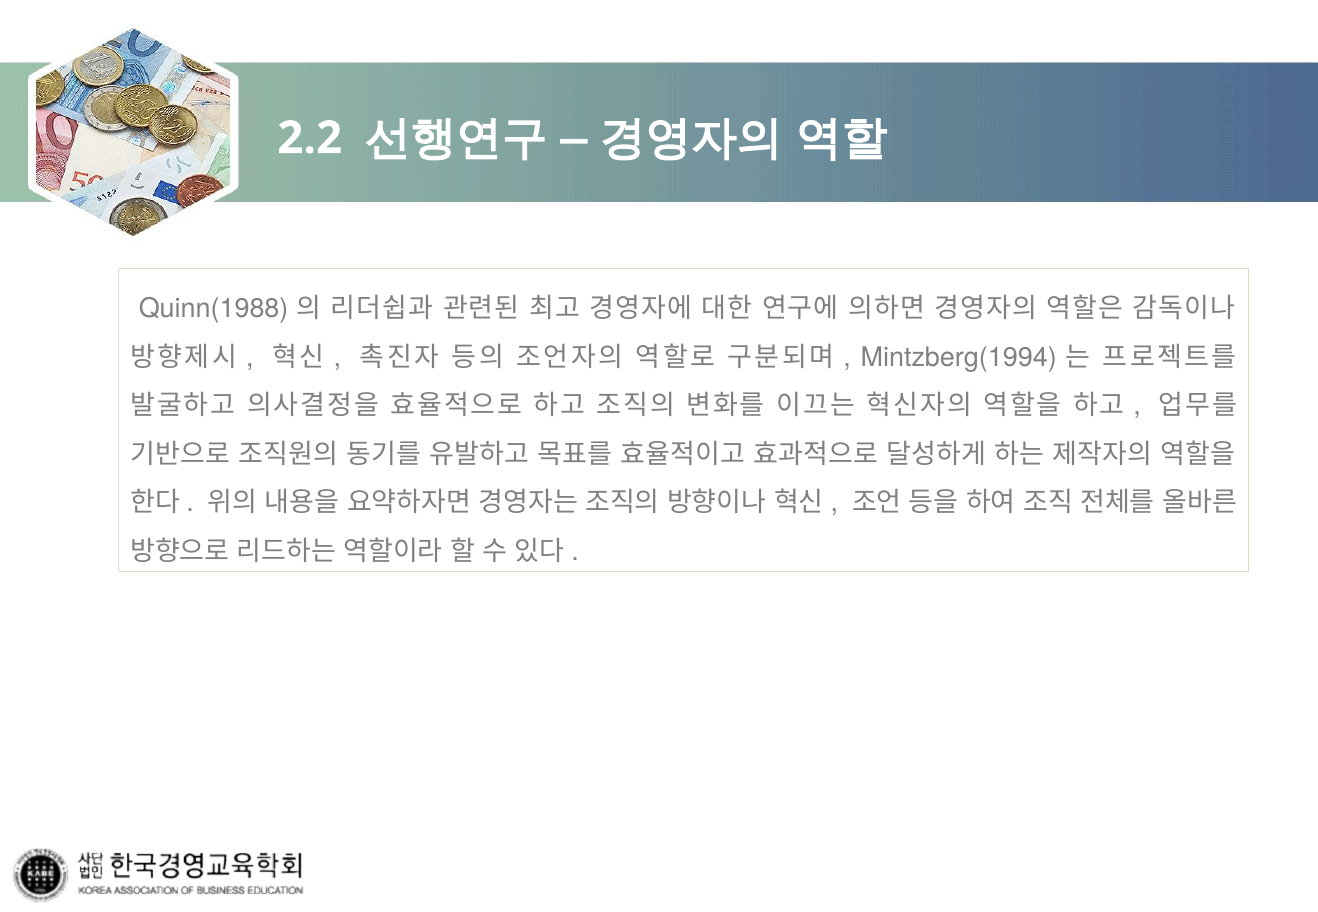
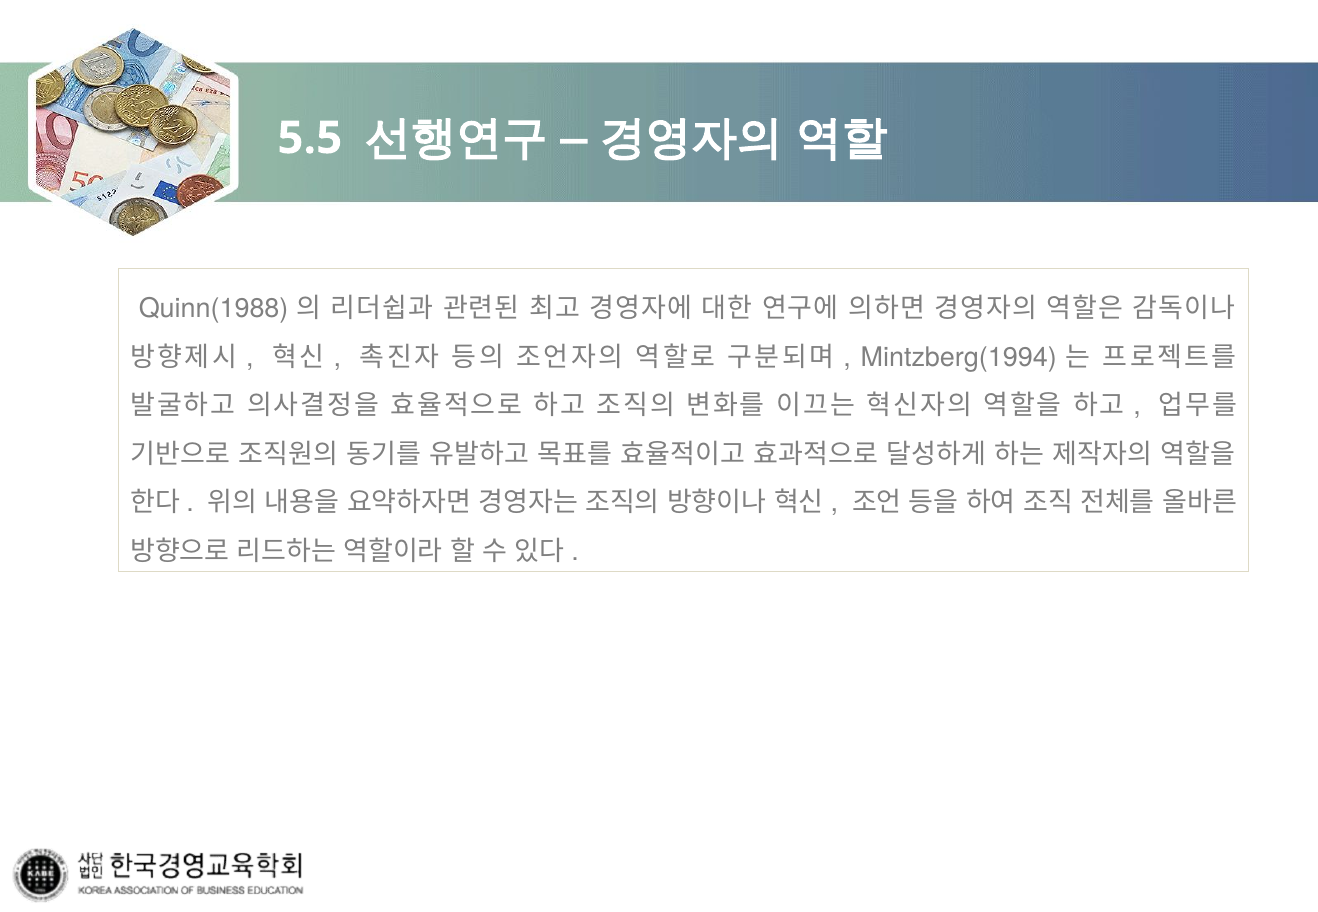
2.2: 2.2 -> 5.5
